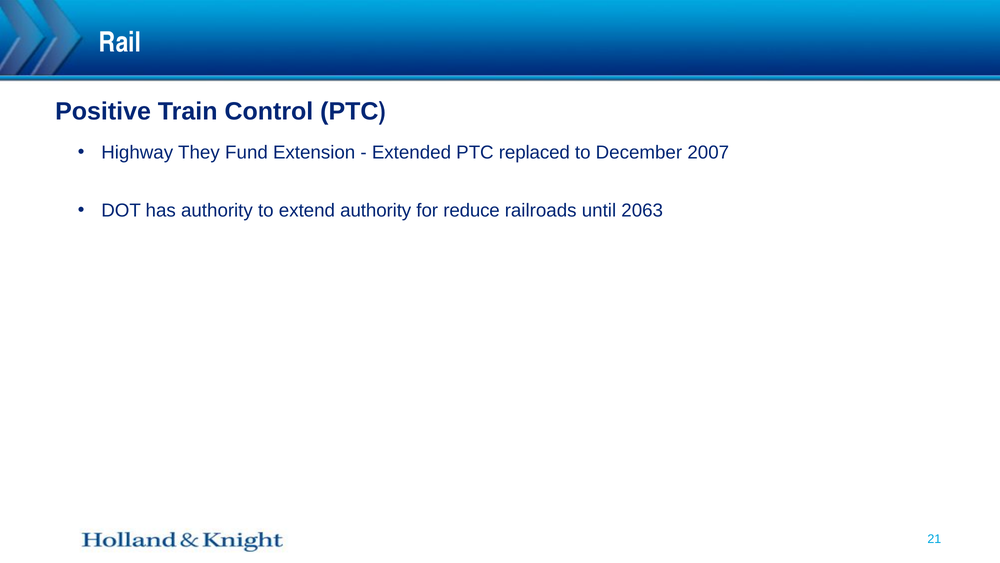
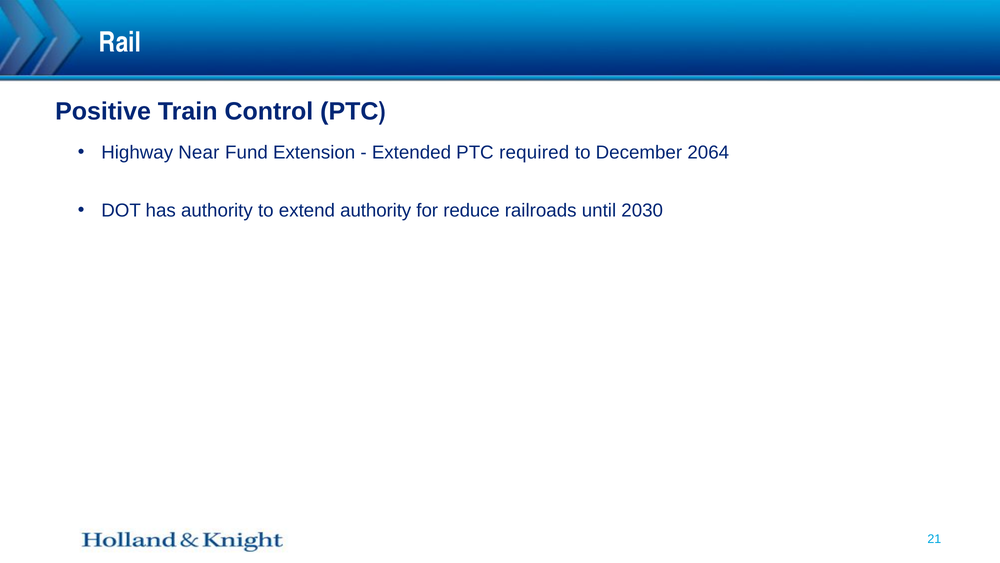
They: They -> Near
replaced: replaced -> required
2007: 2007 -> 2064
2063: 2063 -> 2030
